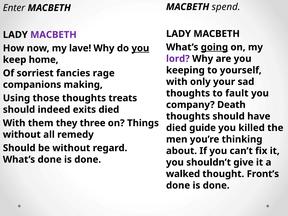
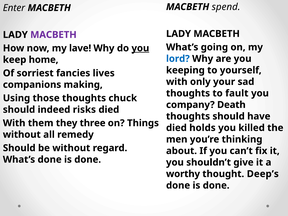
going underline: present -> none
lord colour: purple -> blue
rage: rage -> lives
treats: treats -> chuck
exits: exits -> risks
guide: guide -> holds
walked: walked -> worthy
Front’s: Front’s -> Deep’s
